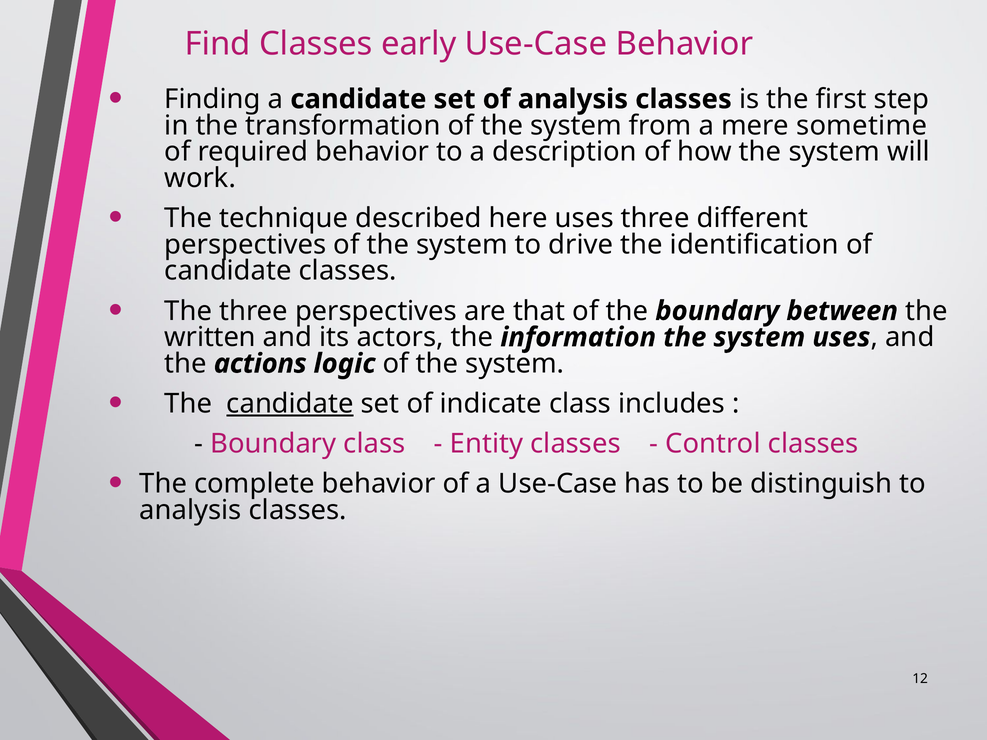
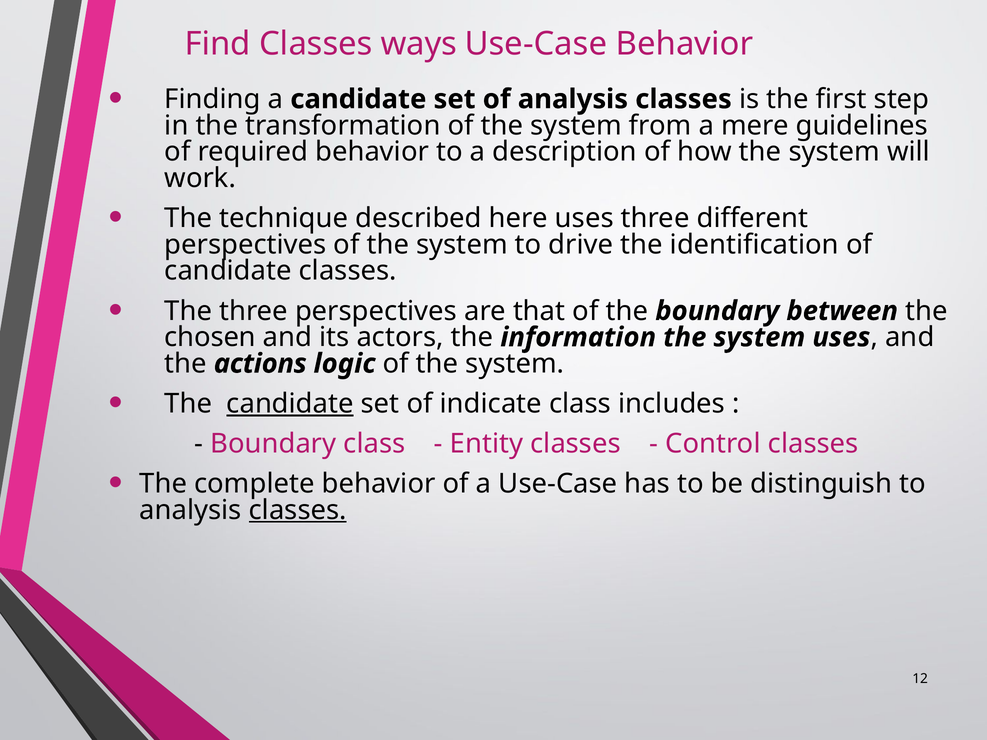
early: early -> ways
sometime: sometime -> guidelines
written: written -> chosen
classes at (298, 510) underline: none -> present
